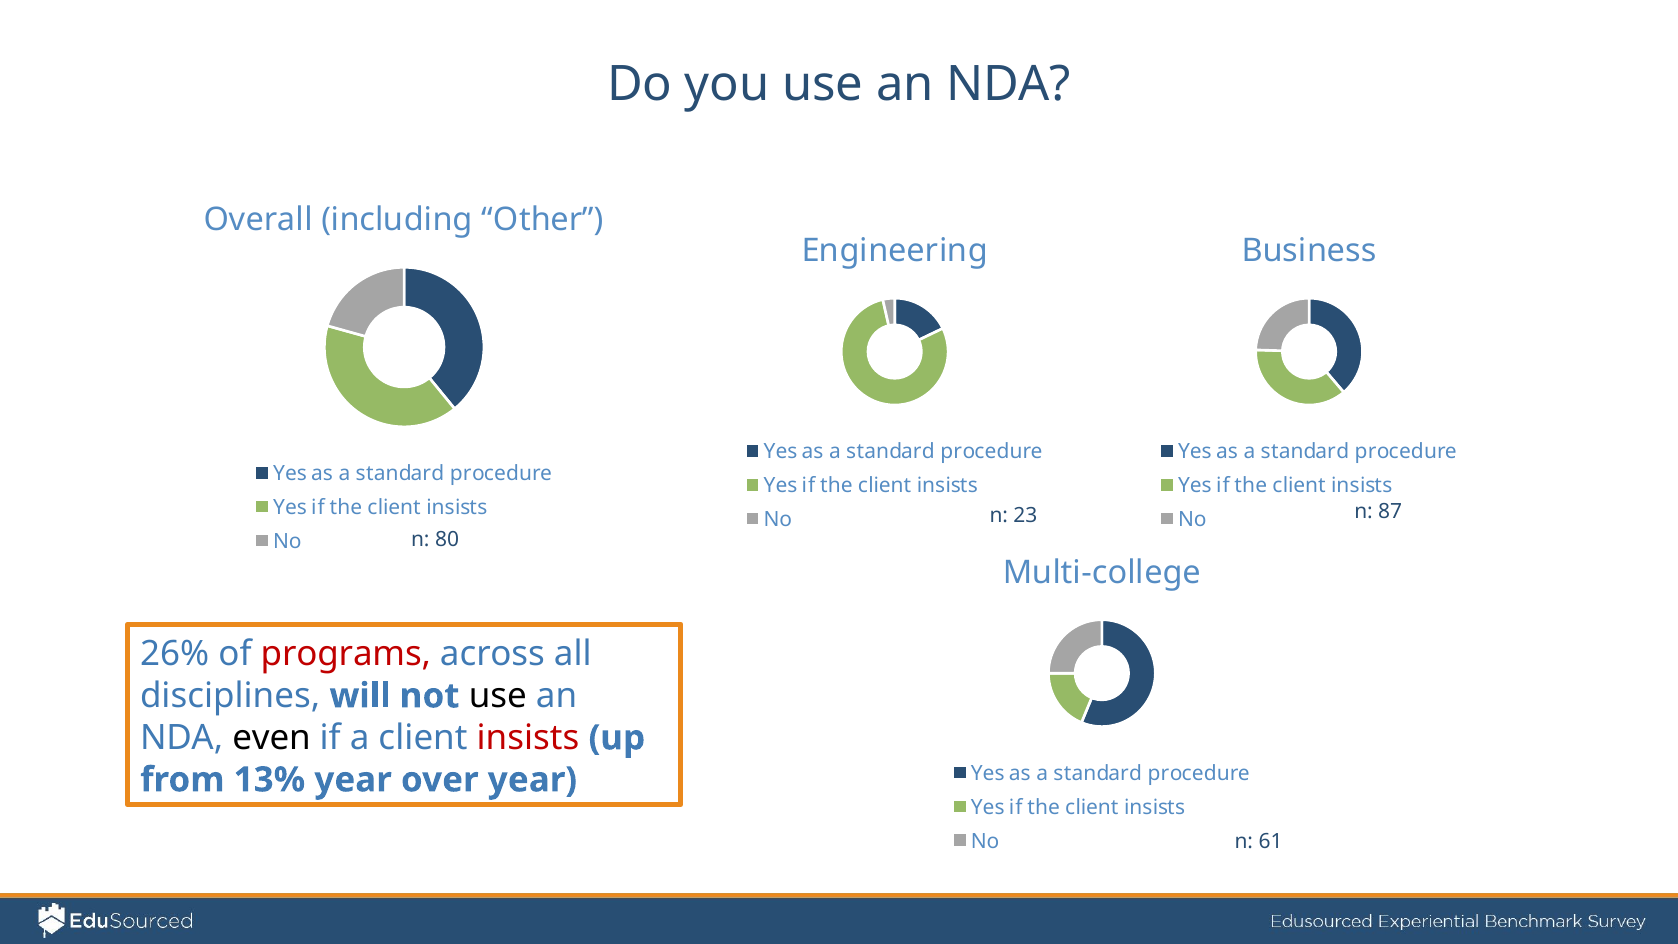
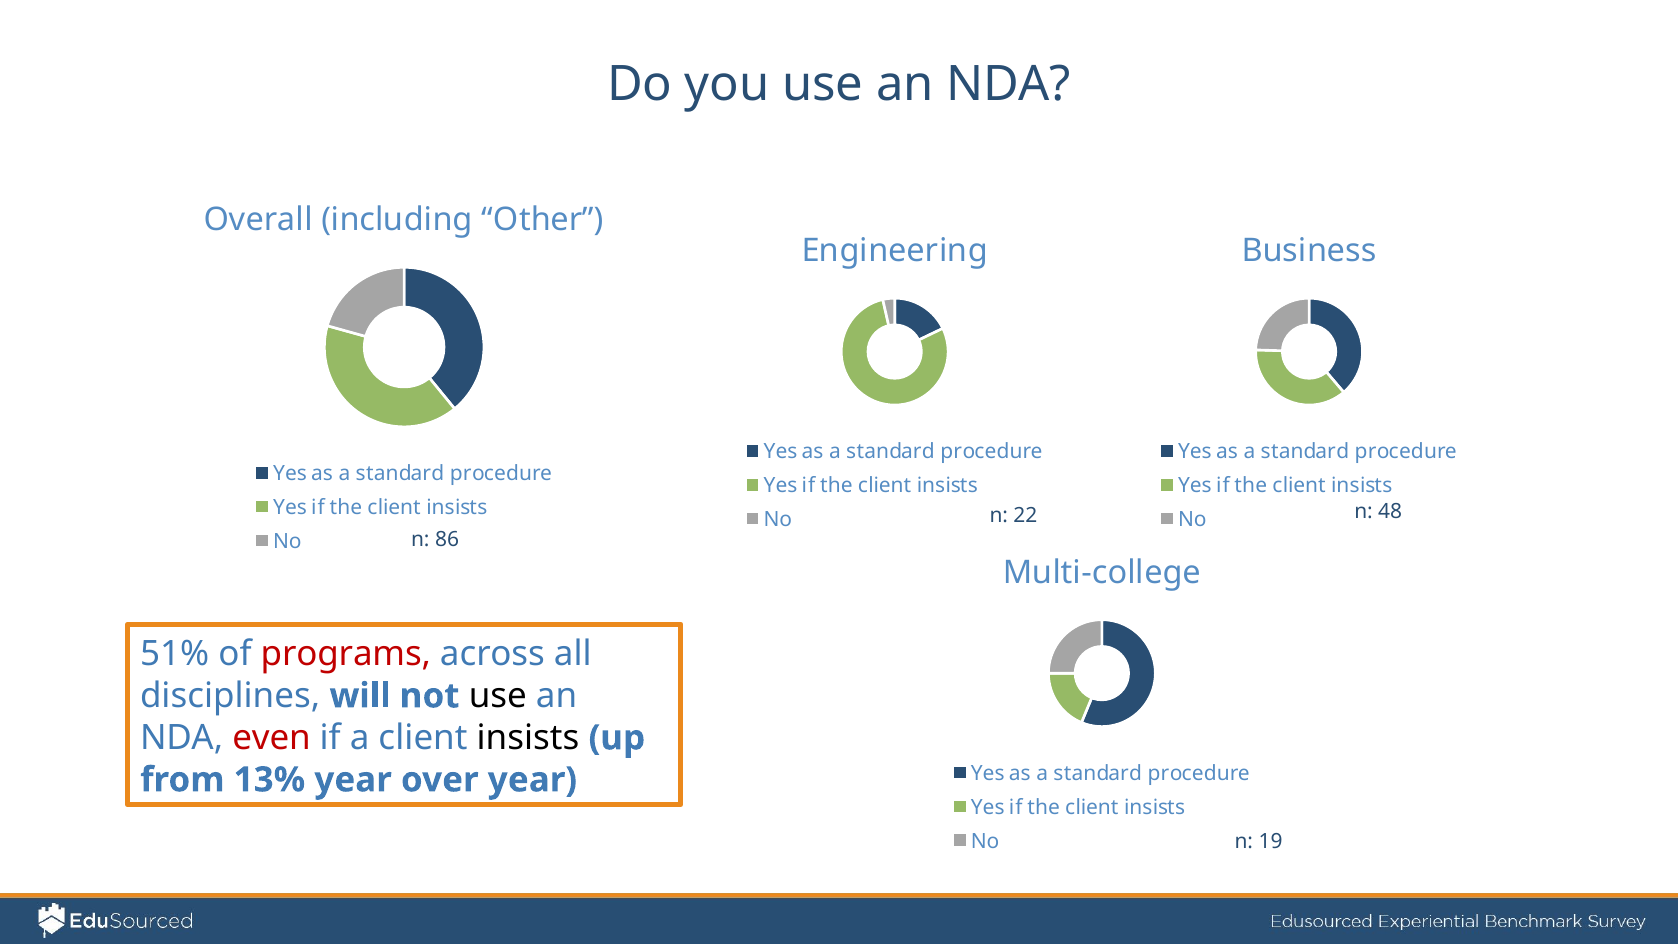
23: 23 -> 22
87: 87 -> 48
80: 80 -> 86
26%: 26% -> 51%
even colour: black -> red
insists at (528, 738) colour: red -> black
61: 61 -> 19
